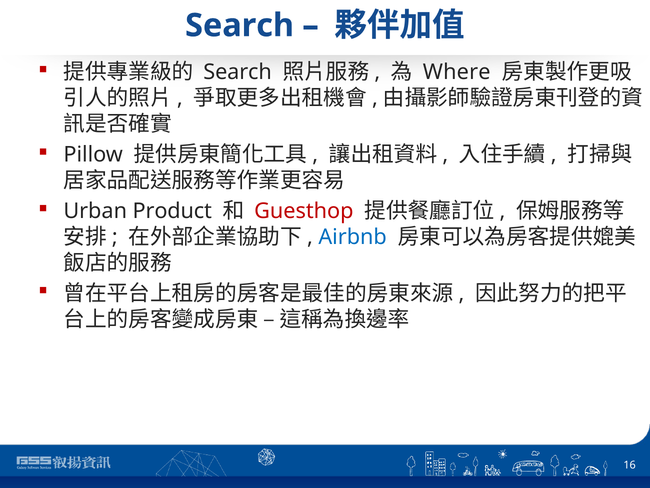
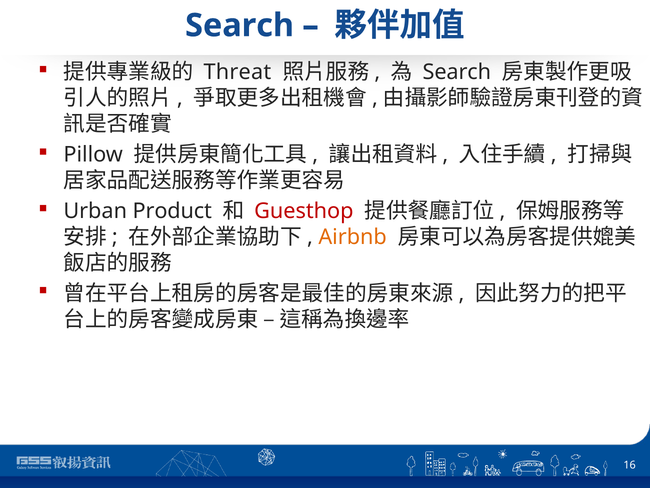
Search at (238, 72): Search -> Threat
Where at (457, 72): Where -> Search
Airbnb colour: blue -> orange
